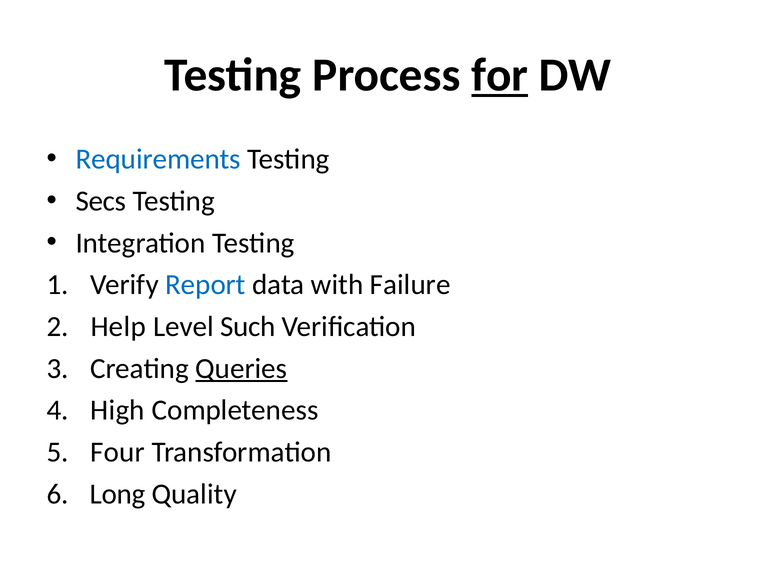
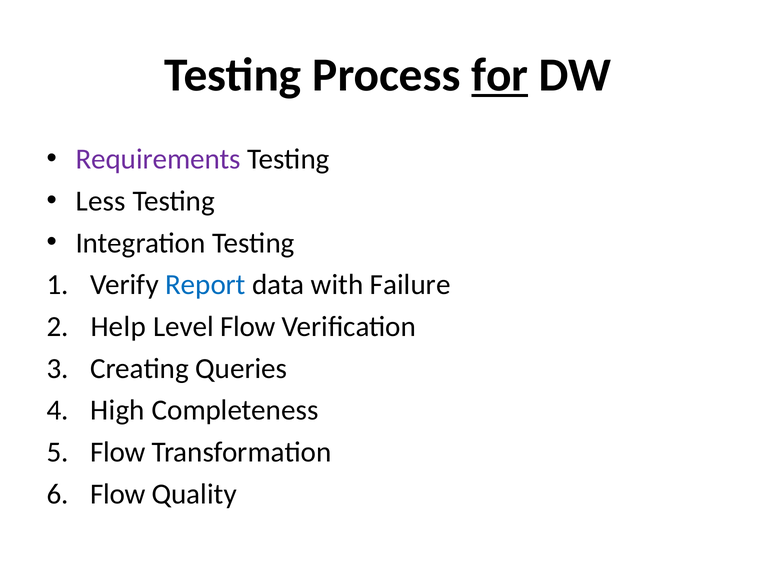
Requirements colour: blue -> purple
Secs: Secs -> Less
Level Such: Such -> Flow
Queries underline: present -> none
Four at (118, 452): Four -> Flow
Long at (118, 494): Long -> Flow
